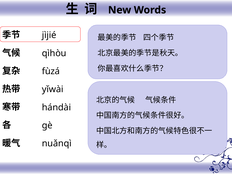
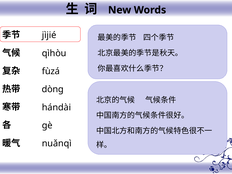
yǐwài: yǐwài -> dòng
